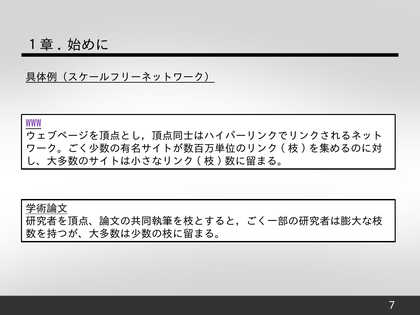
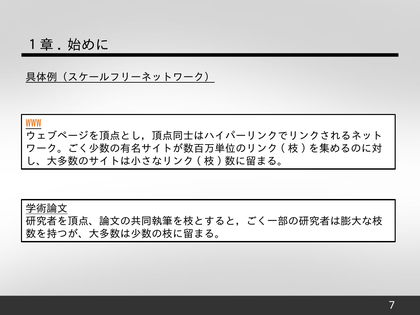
WWW colour: purple -> orange
